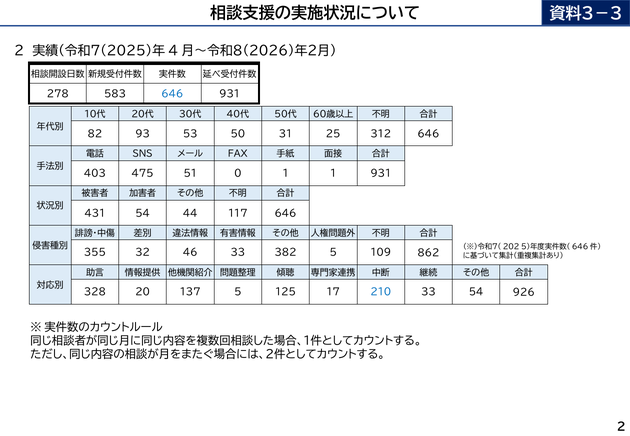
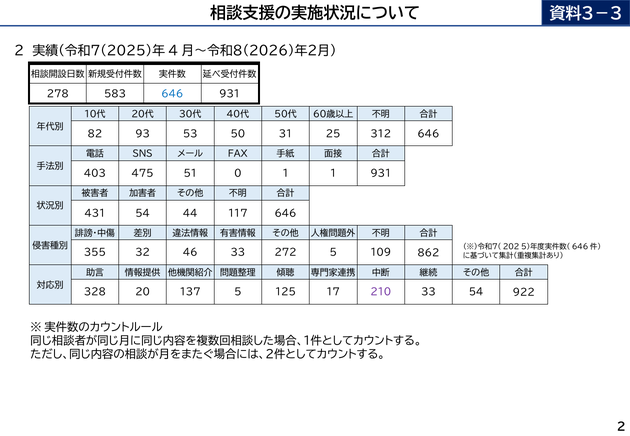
382: 382 -> 272
210 colour: blue -> purple
926: 926 -> 922
